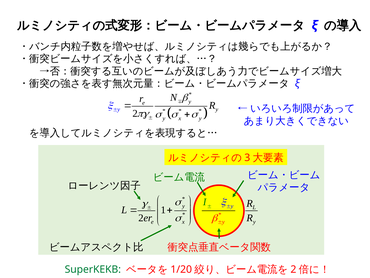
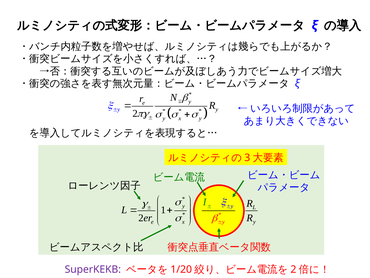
SuperKEKB colour: green -> purple
